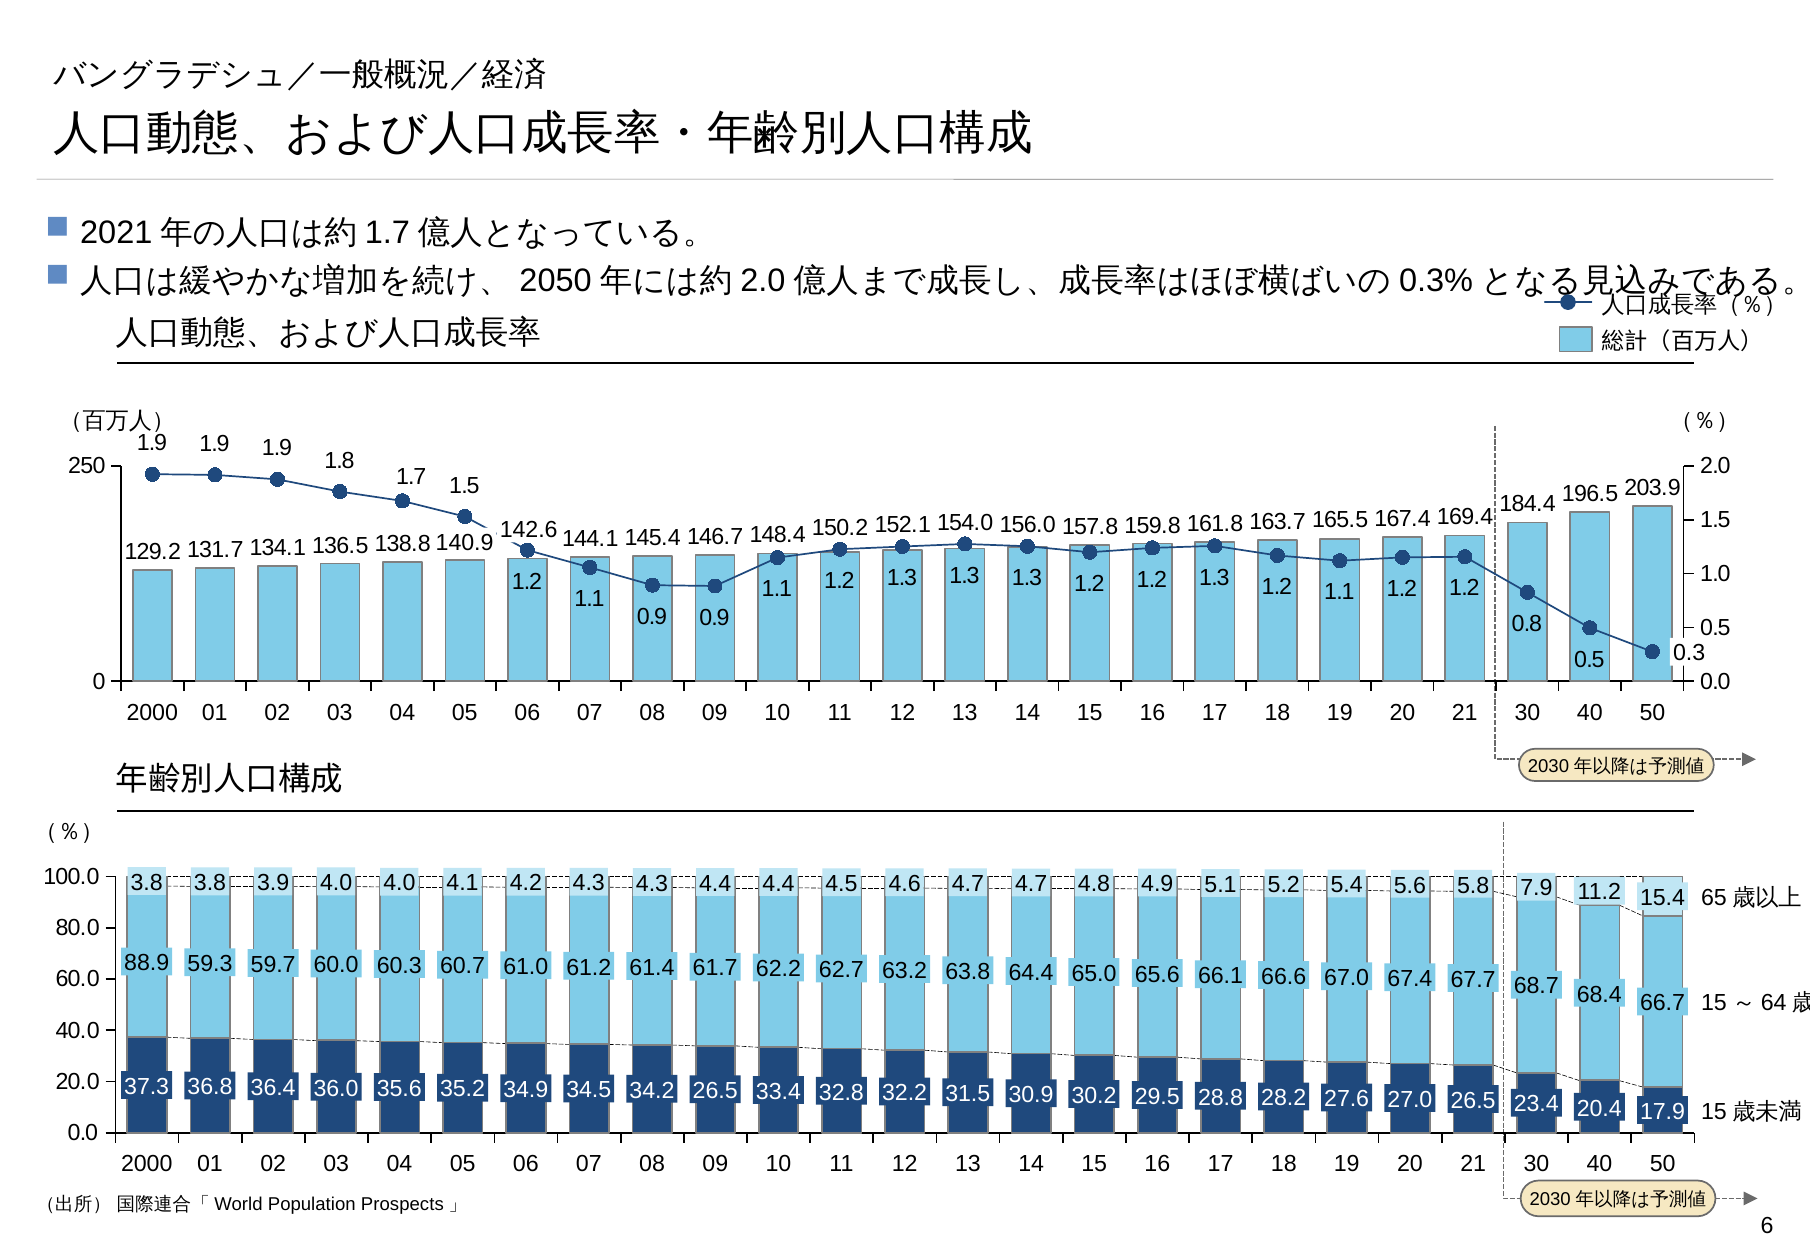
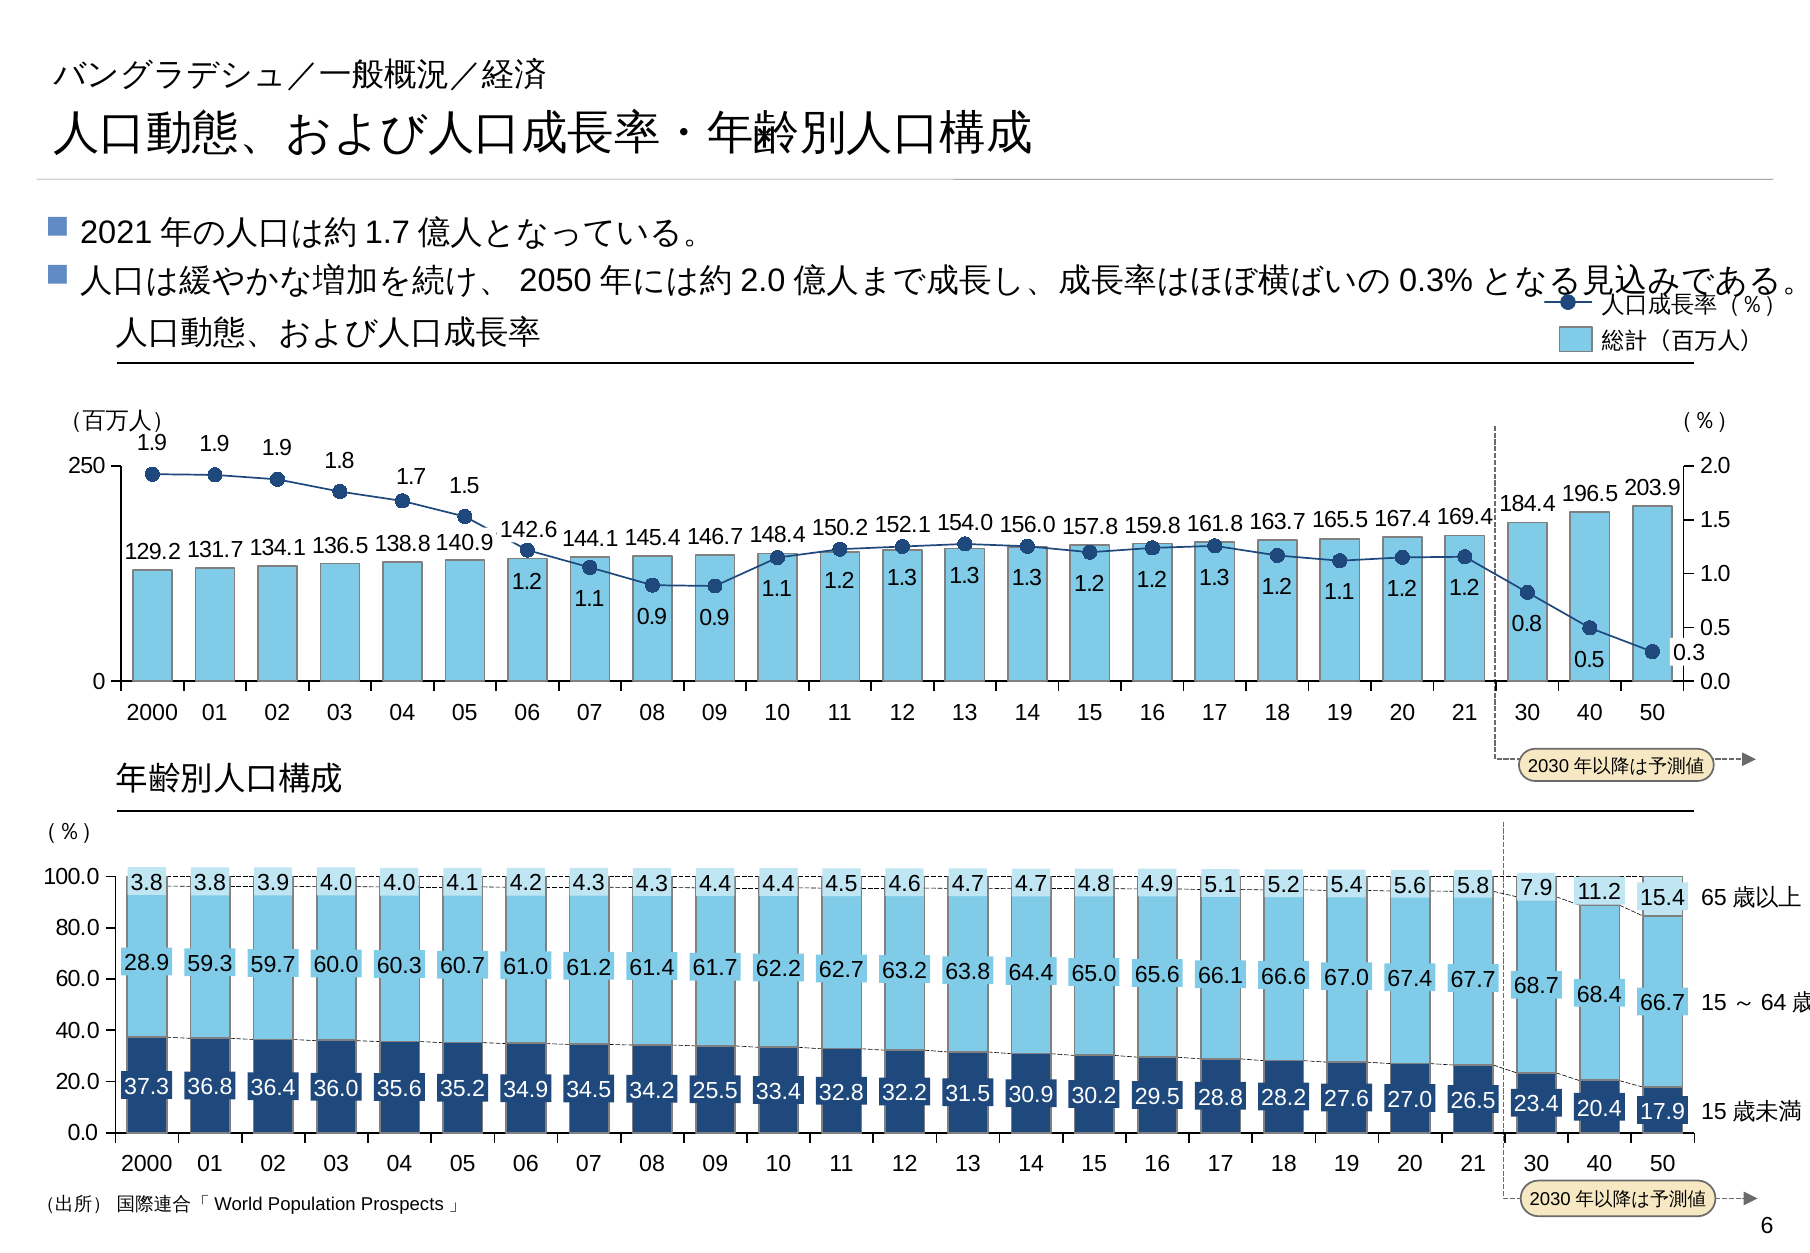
88.9: 88.9 -> 28.9
26.5 at (715, 1091): 26.5 -> 25.5
